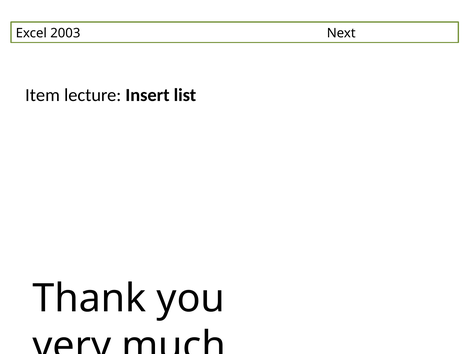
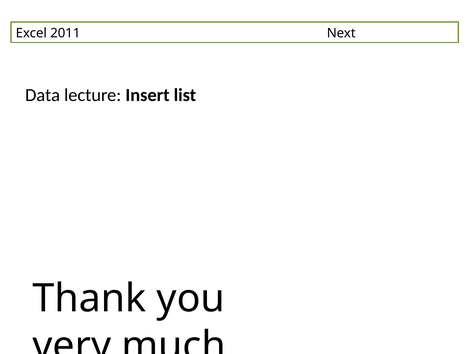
2003: 2003 -> 2011
Item: Item -> Data
